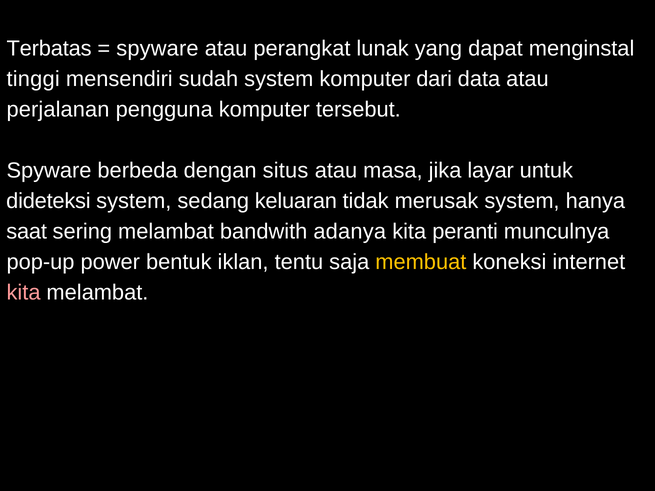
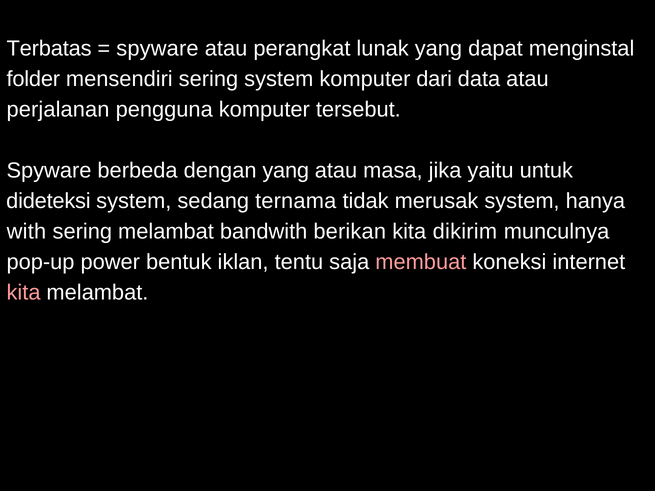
tinggi: tinggi -> folder
mensendiri sudah: sudah -> sering
dengan situs: situs -> yang
layar: layar -> yaitu
keluaran: keluaran -> ternama
saat: saat -> with
adanya: adanya -> berikan
peranti: peranti -> dikirim
membuat colour: yellow -> pink
